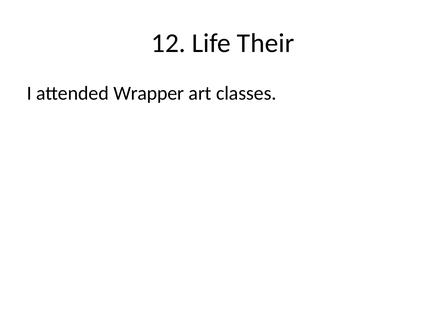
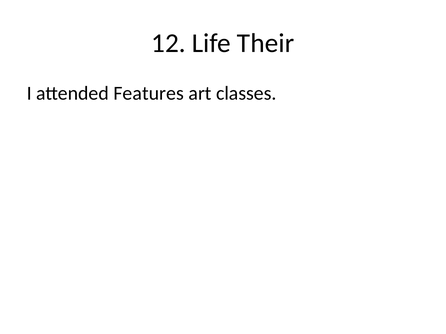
Wrapper: Wrapper -> Features
